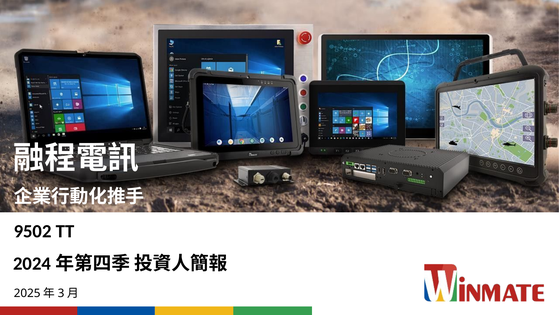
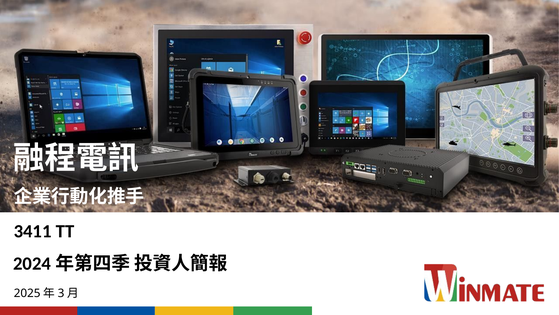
9502: 9502 -> 3411
